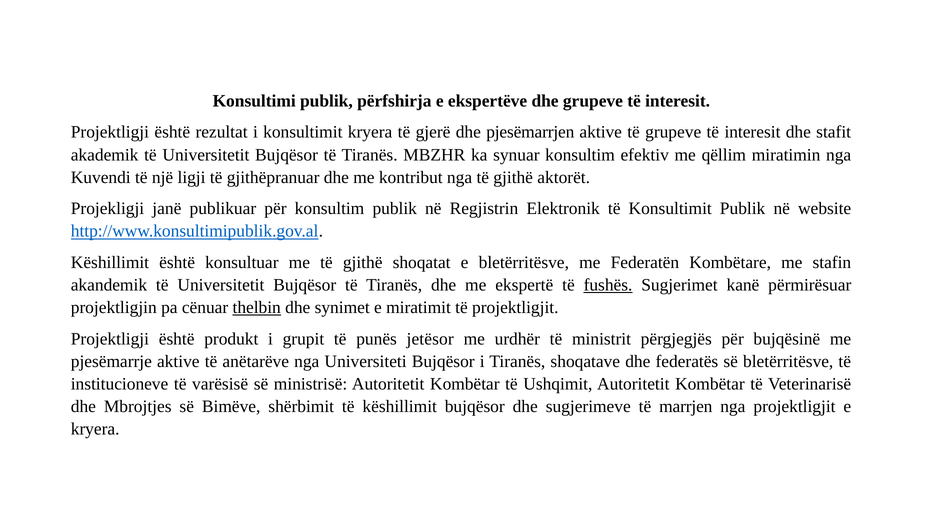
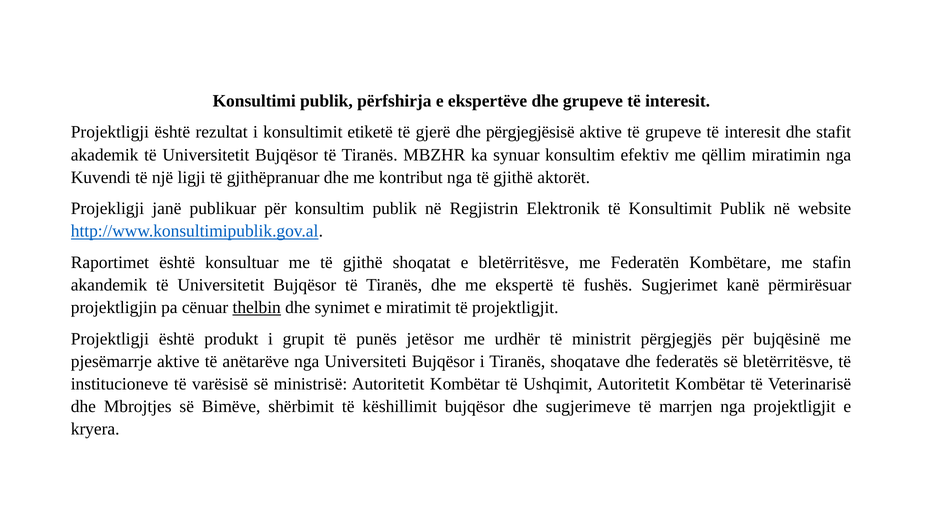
konsultimit kryera: kryera -> etiketë
pjesëmarrjen: pjesëmarrjen -> përgjegjësisë
Këshillimit at (110, 262): Këshillimit -> Raportimet
fushës underline: present -> none
